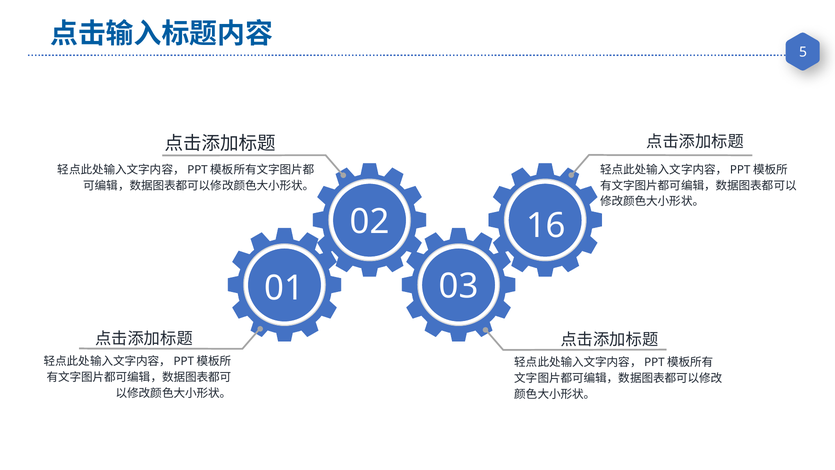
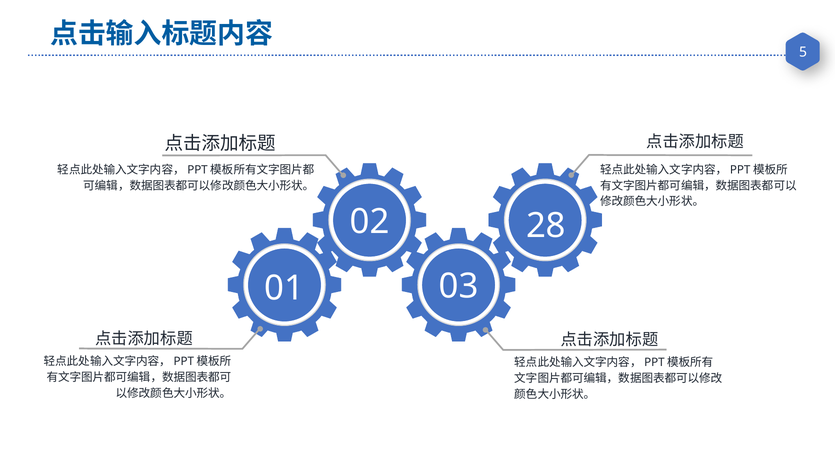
16: 16 -> 28
